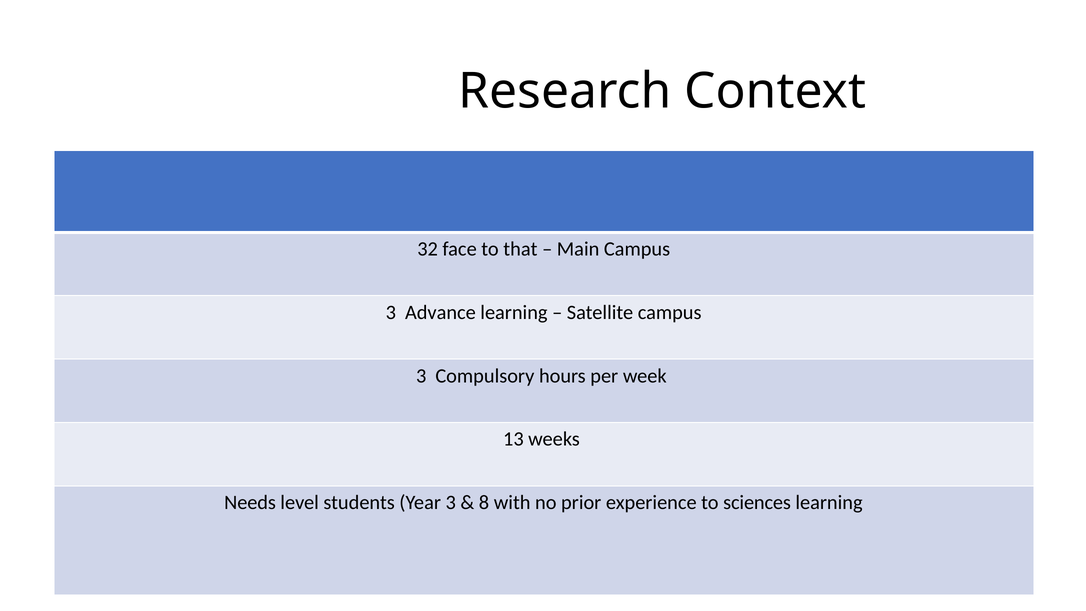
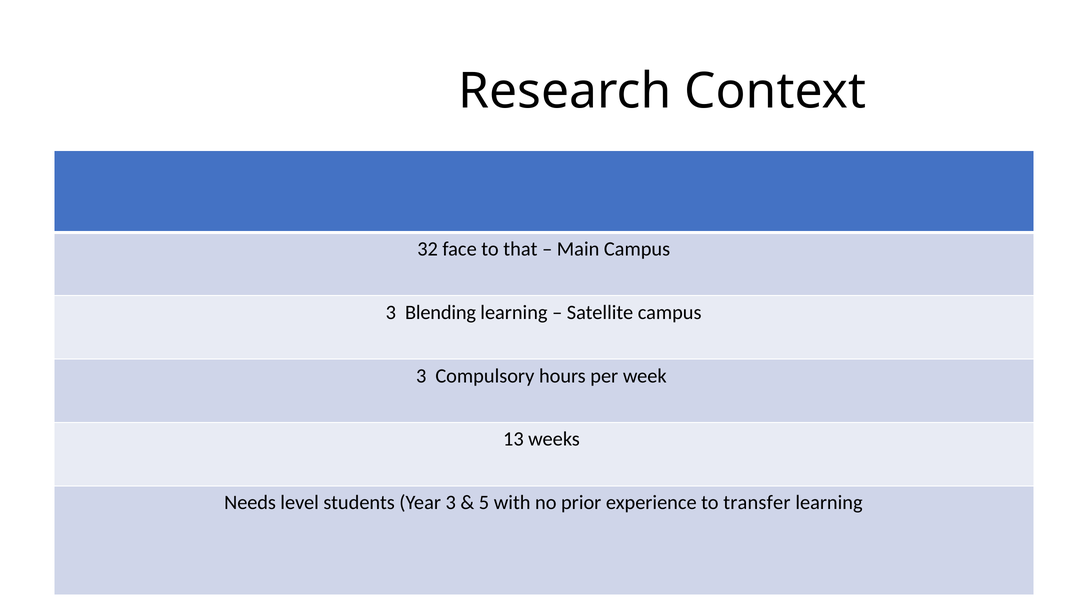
Advance: Advance -> Blending
8: 8 -> 5
sciences: sciences -> transfer
